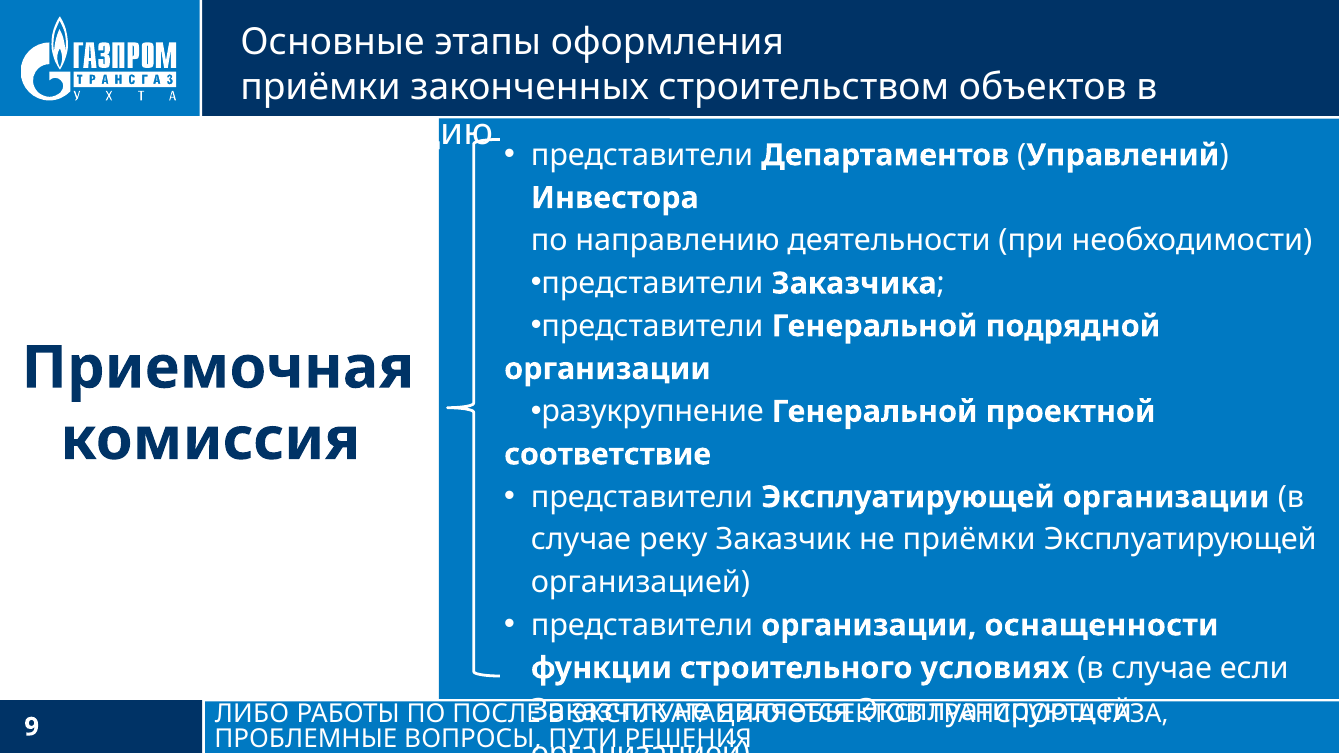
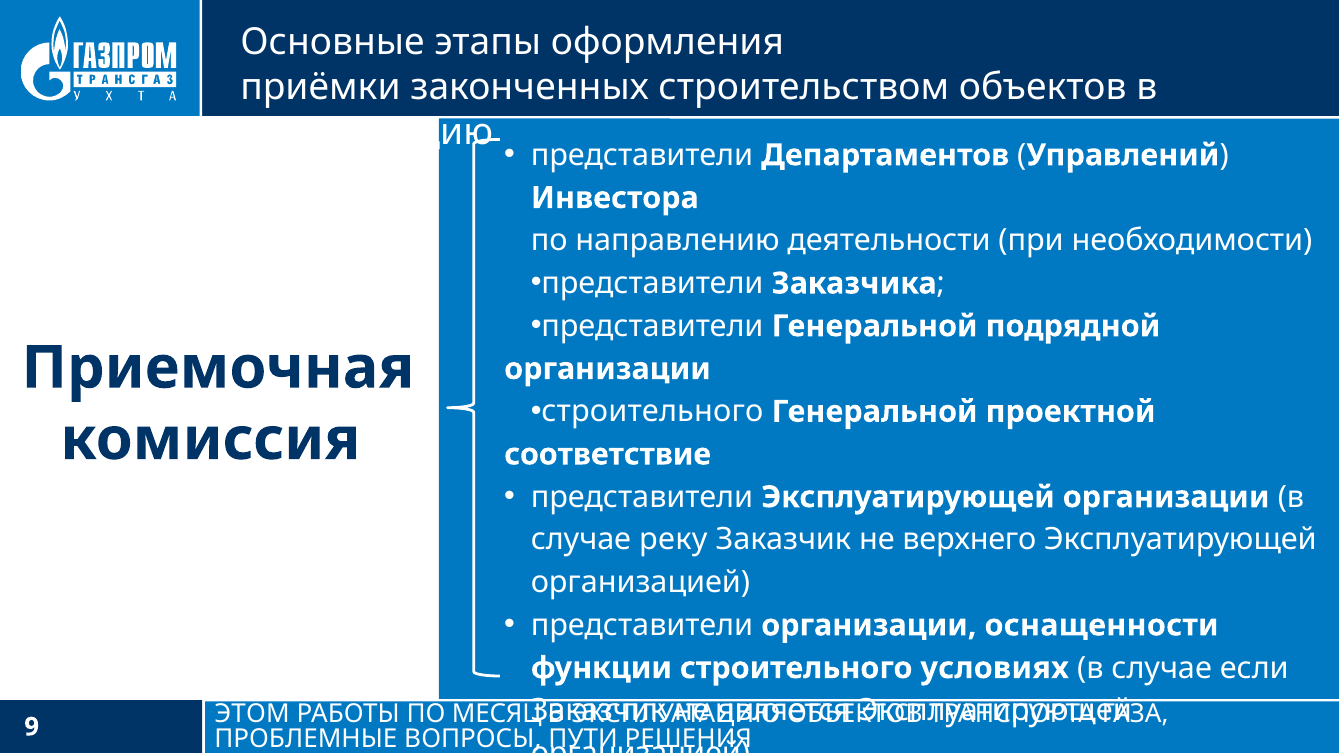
разукрупнение at (653, 412): разукрупнение -> строительного
не приёмки: приёмки -> верхнего
ЛИБО: ЛИБО -> ЭТОМ
ПОСЛЕ: ПОСЛЕ -> МЕСЯЦ
